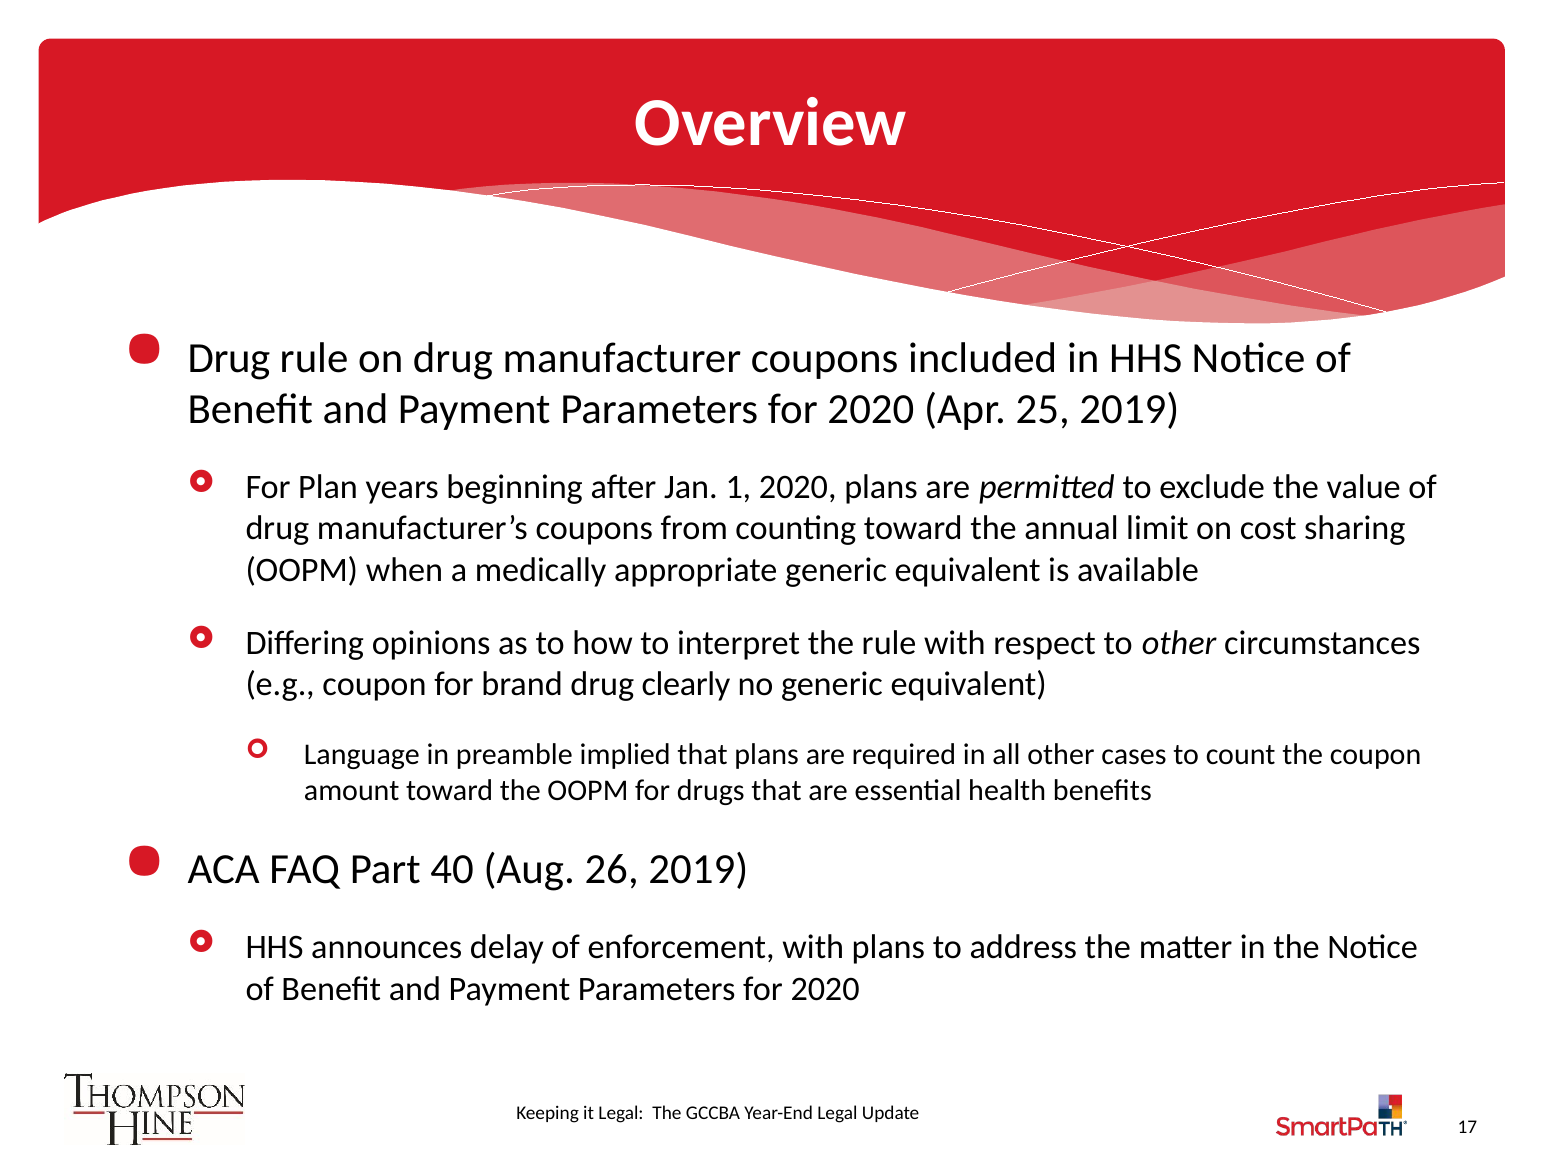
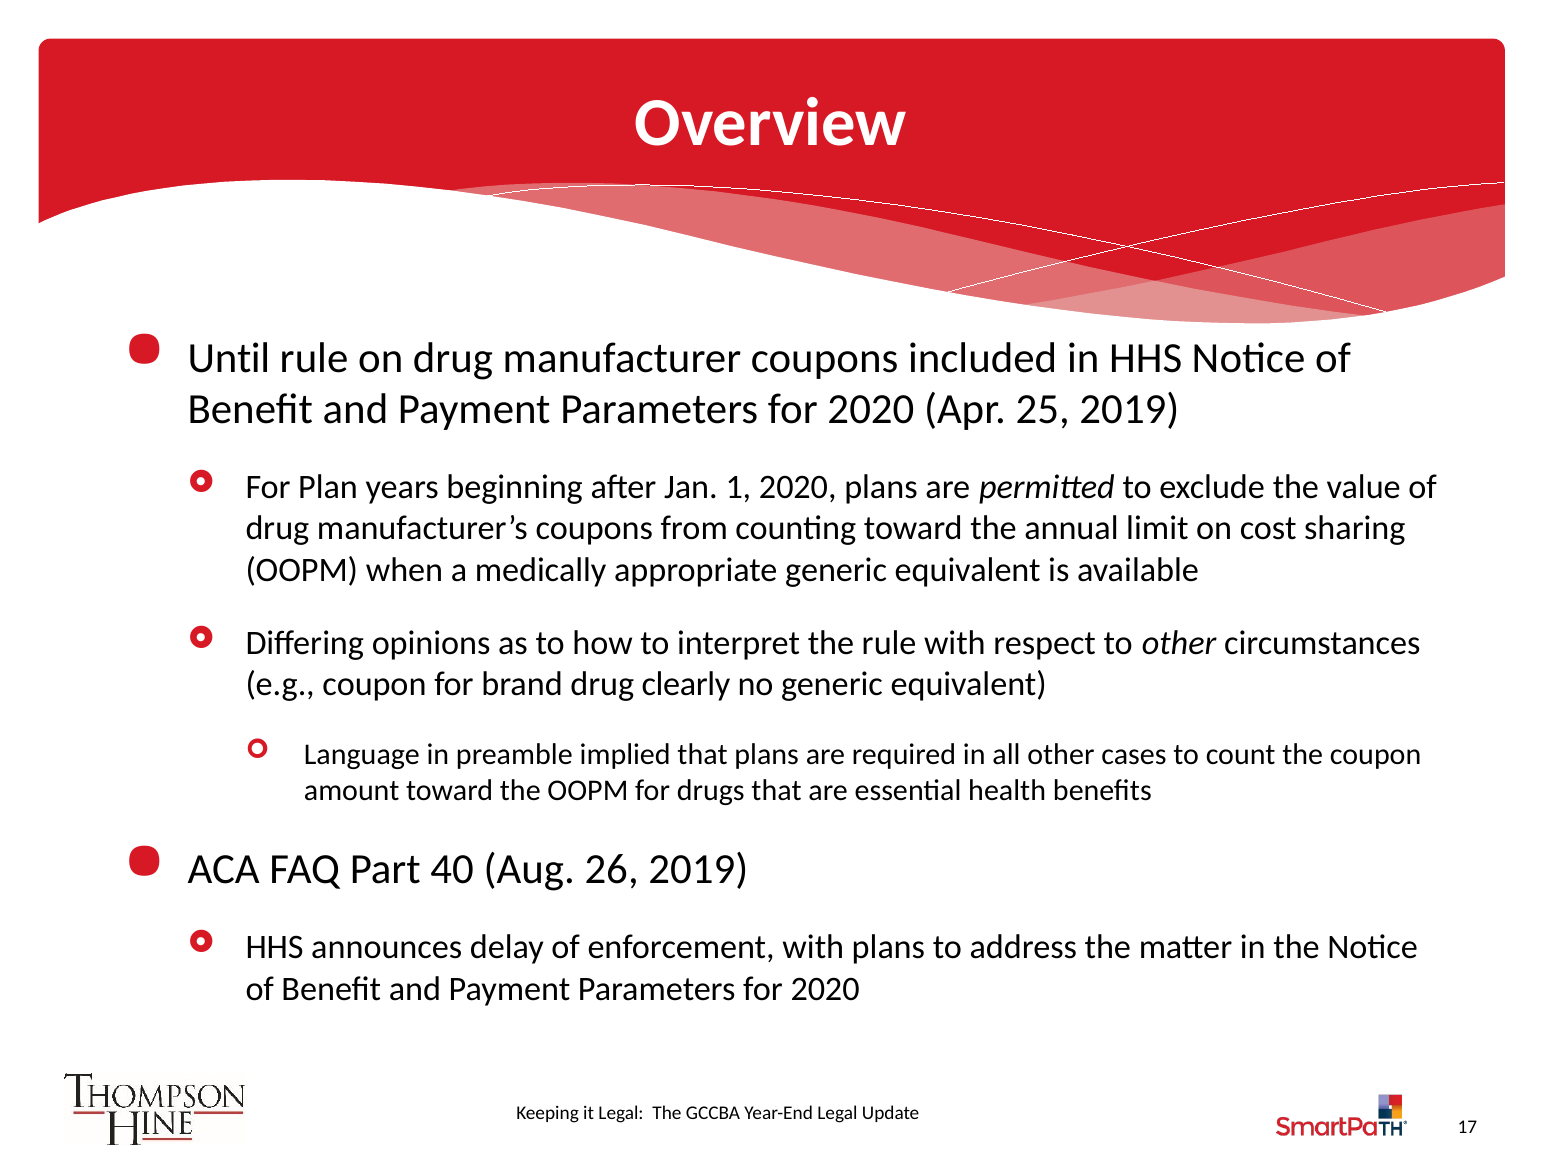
Drug at (229, 358): Drug -> Until
